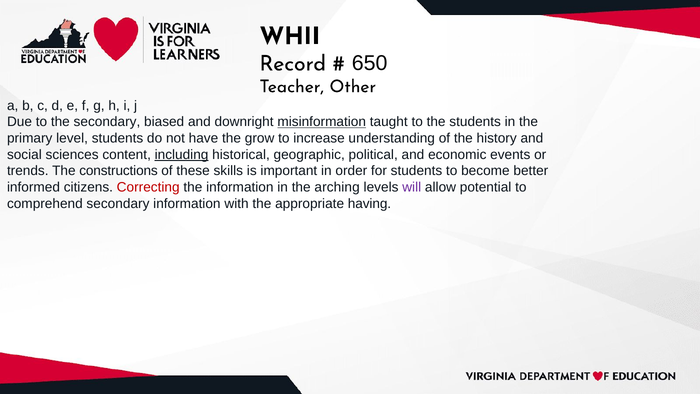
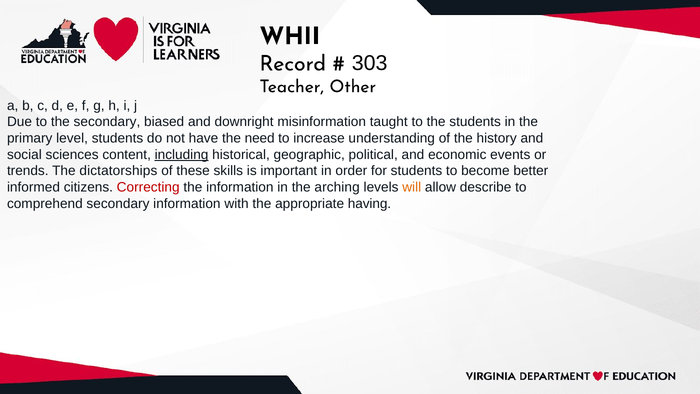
650: 650 -> 303
misinformation underline: present -> none
grow: grow -> need
constructions: constructions -> dictatorships
will colour: purple -> orange
potential: potential -> describe
